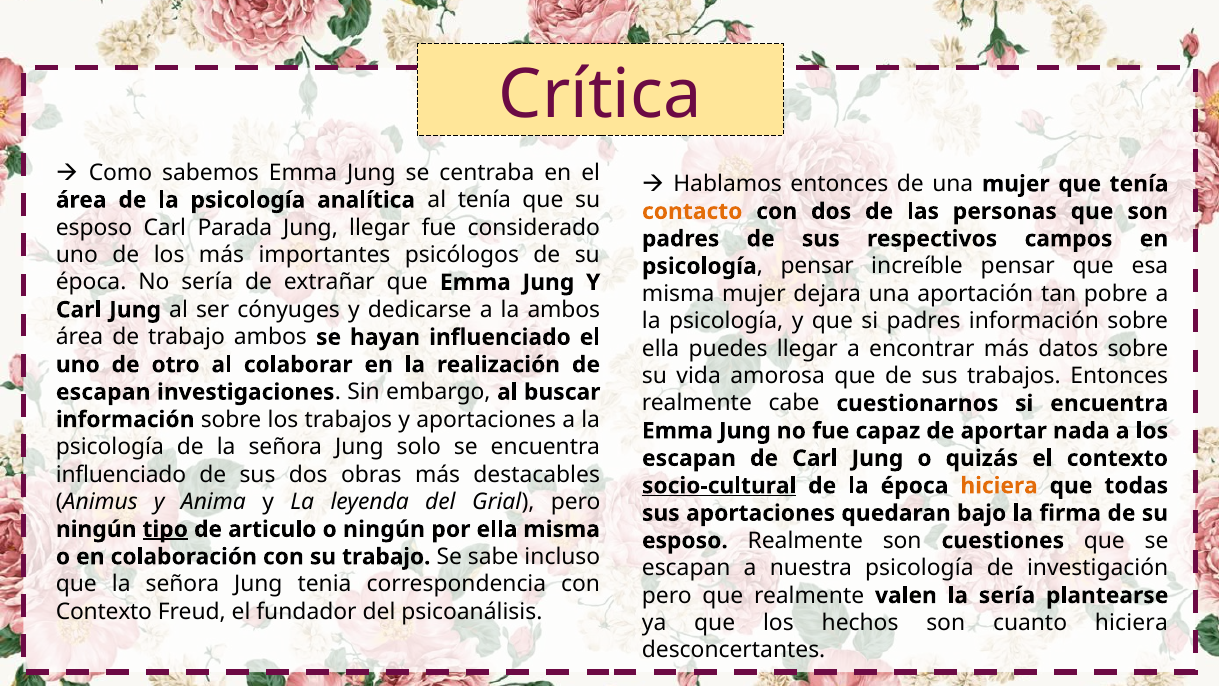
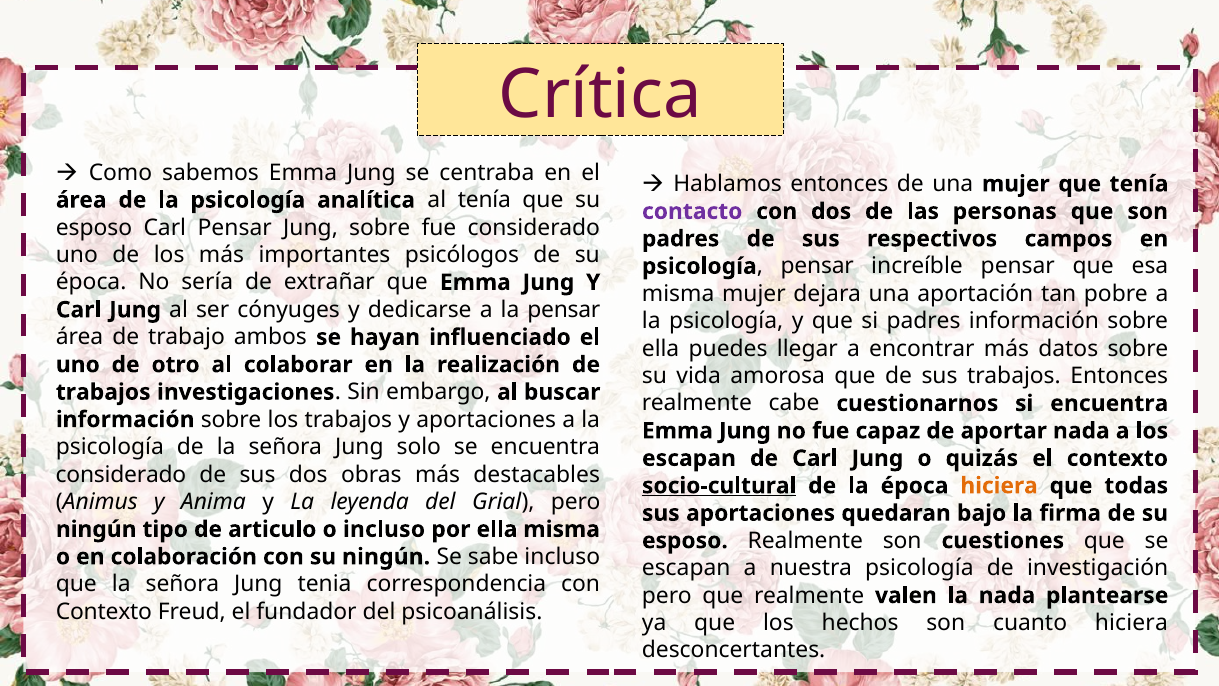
contacto colour: orange -> purple
Carl Parada: Parada -> Pensar
Jung llegar: llegar -> sobre
la ambos: ambos -> pensar
escapan at (103, 392): escapan -> trabajos
influenciado at (121, 474): influenciado -> considerado
tipo underline: present -> none
o ningún: ningún -> incluso
su trabajo: trabajo -> ningún
la sería: sería -> nada
